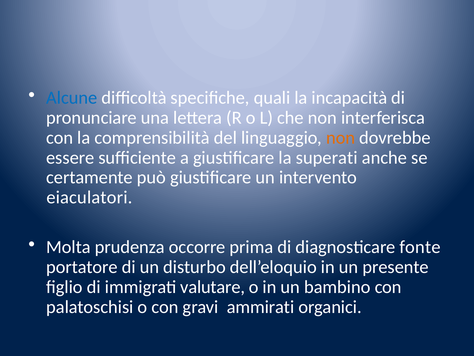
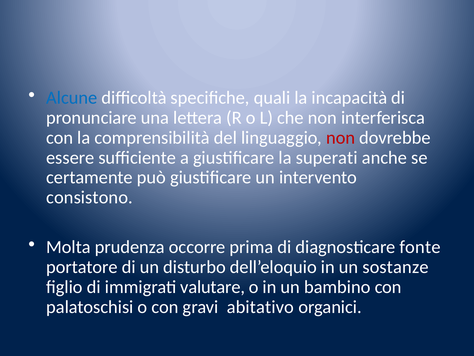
non at (341, 137) colour: orange -> red
eiaculatori: eiaculatori -> consistono
presente: presente -> sostanze
ammirati: ammirati -> abitativo
